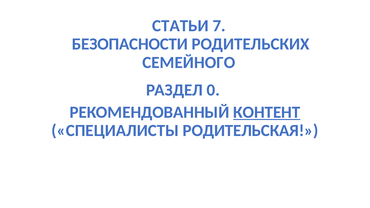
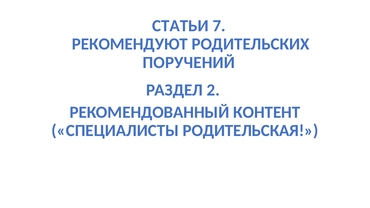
БЕЗОПАСНОСТИ: БЕЗОПАСНОСТИ -> РЕКОМЕНДУЮТ
СЕМЕЙНОГО: СЕМЕЙНОГО -> ПОРУЧЕНИЙ
0: 0 -> 2
КОНТЕНТ underline: present -> none
